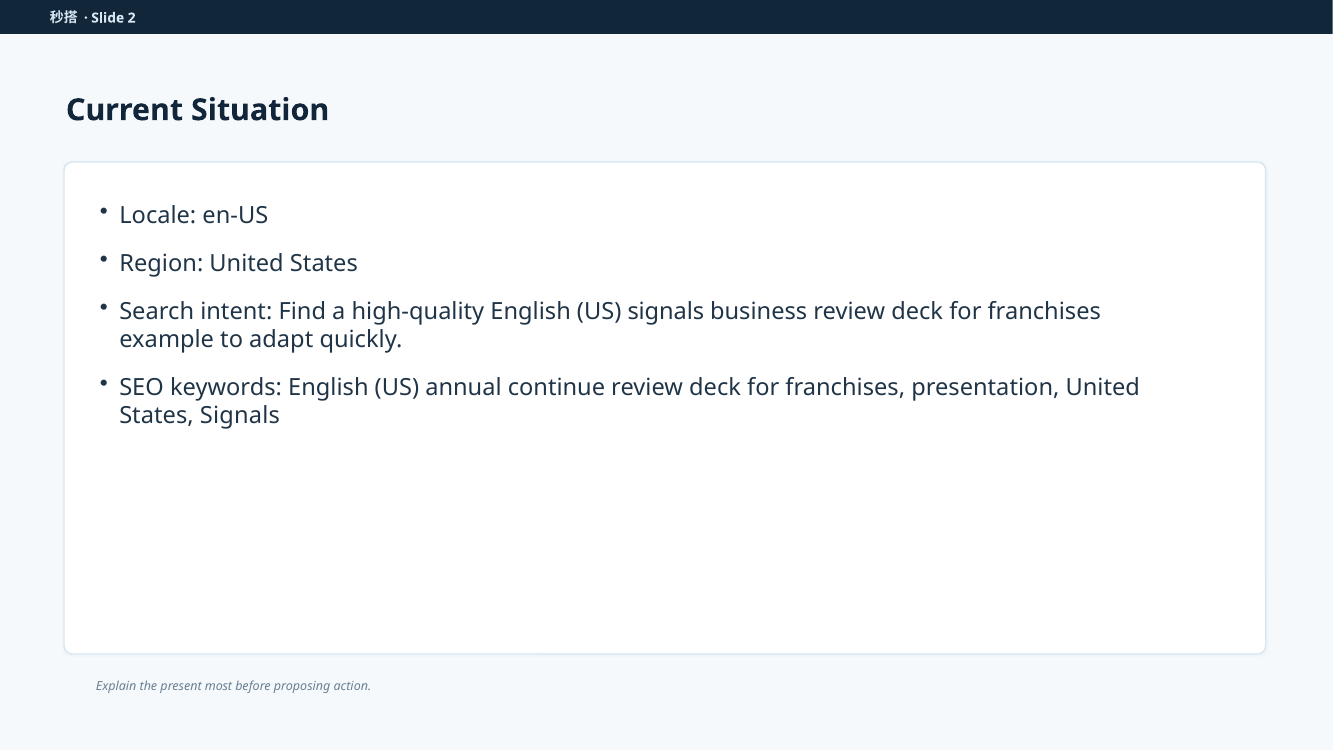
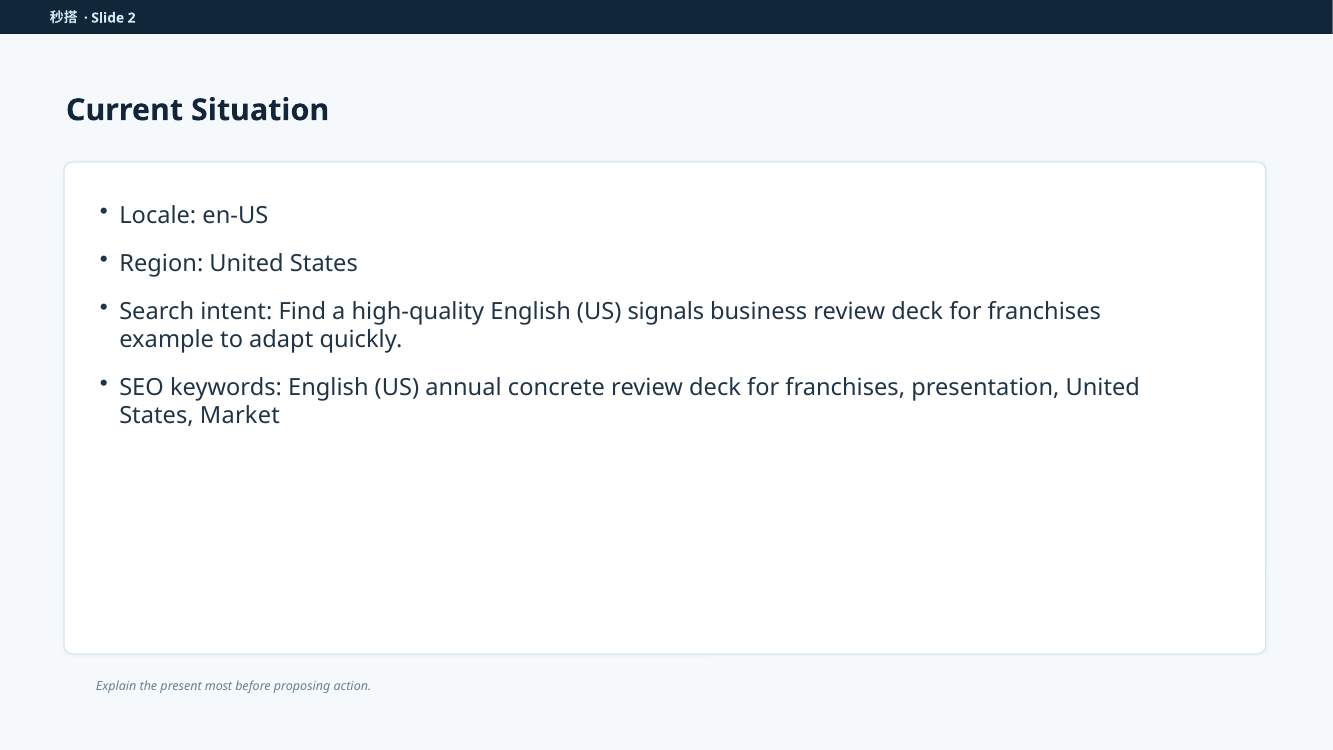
continue: continue -> concrete
States Signals: Signals -> Market
